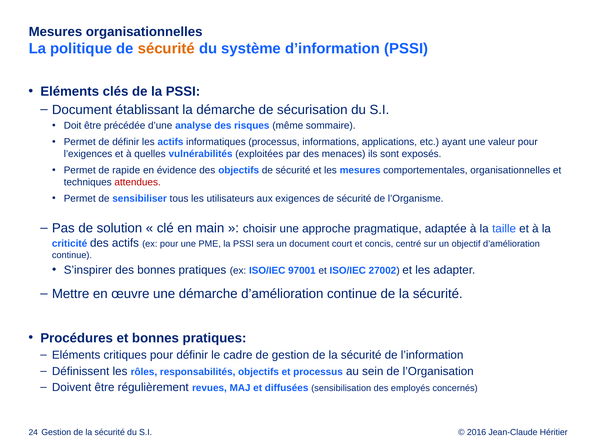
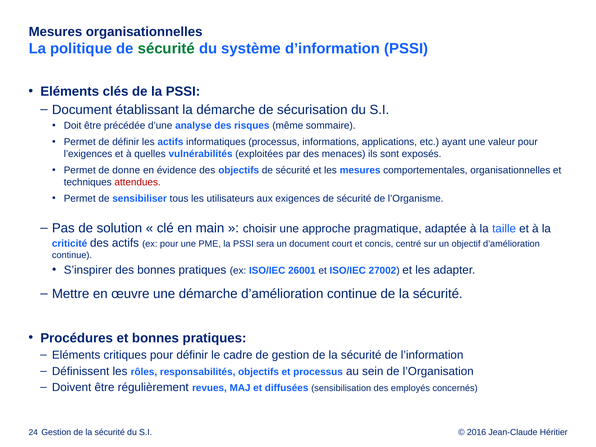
sécurité at (166, 49) colour: orange -> green
rapide: rapide -> donne
97001: 97001 -> 26001
